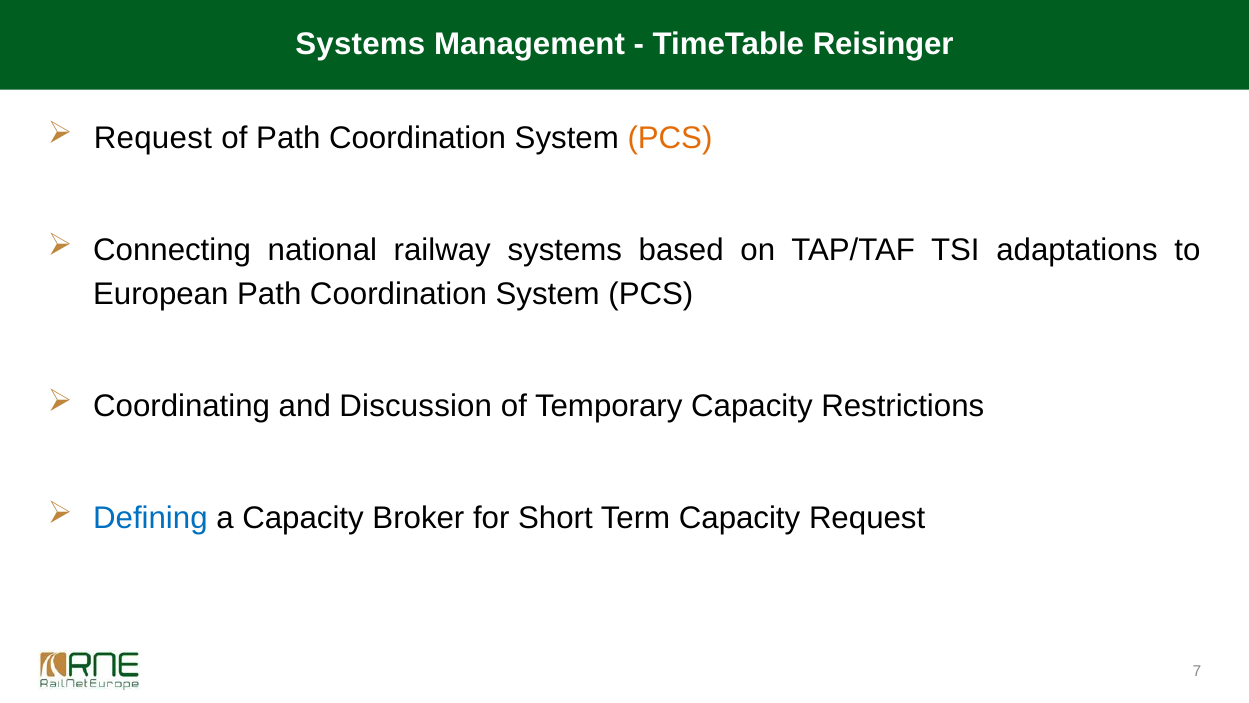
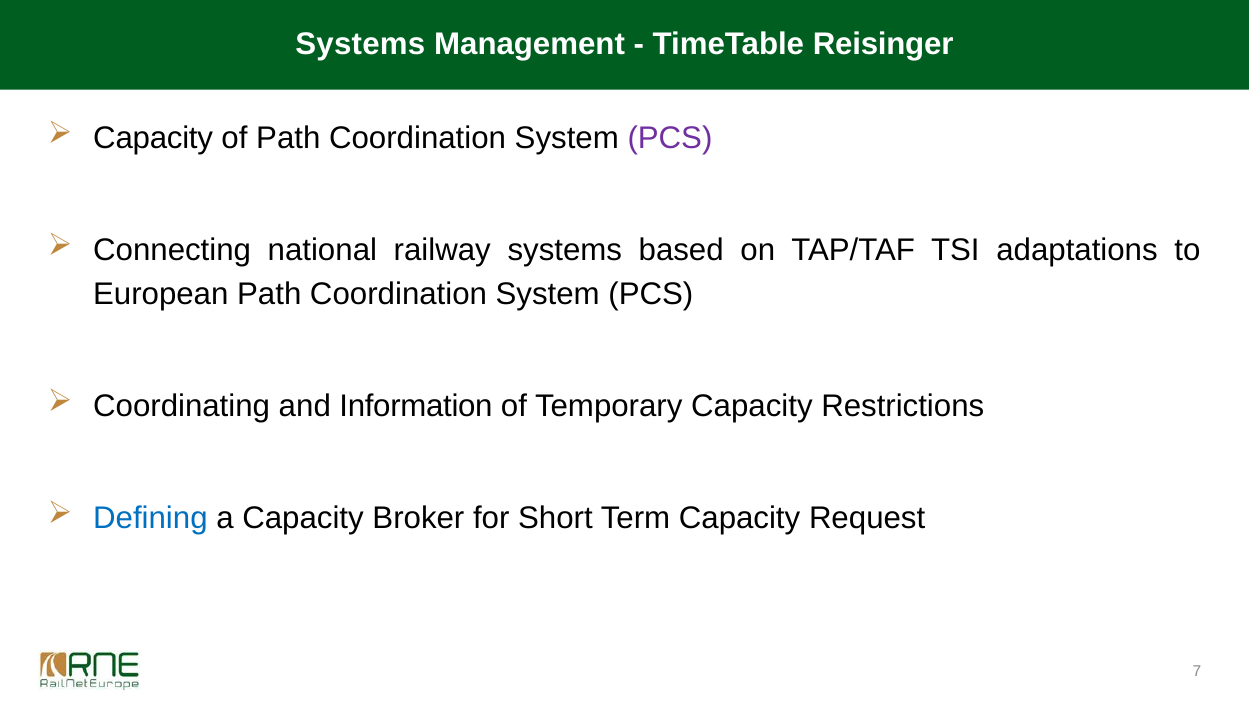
Request at (153, 138): Request -> Capacity
PCS at (670, 138) colour: orange -> purple
Discussion: Discussion -> Information
